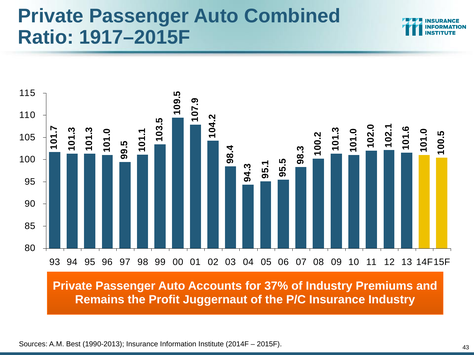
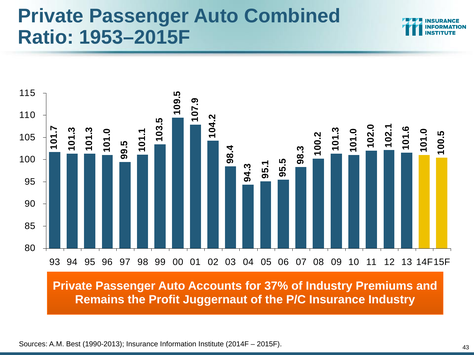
1917–2015F: 1917–2015F -> 1953–2015F
